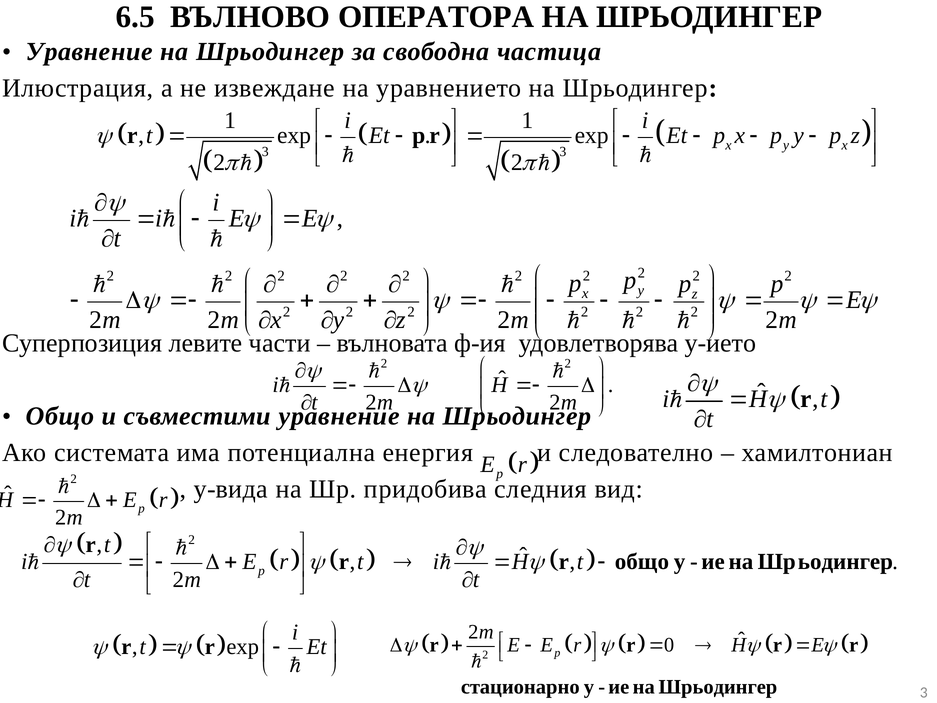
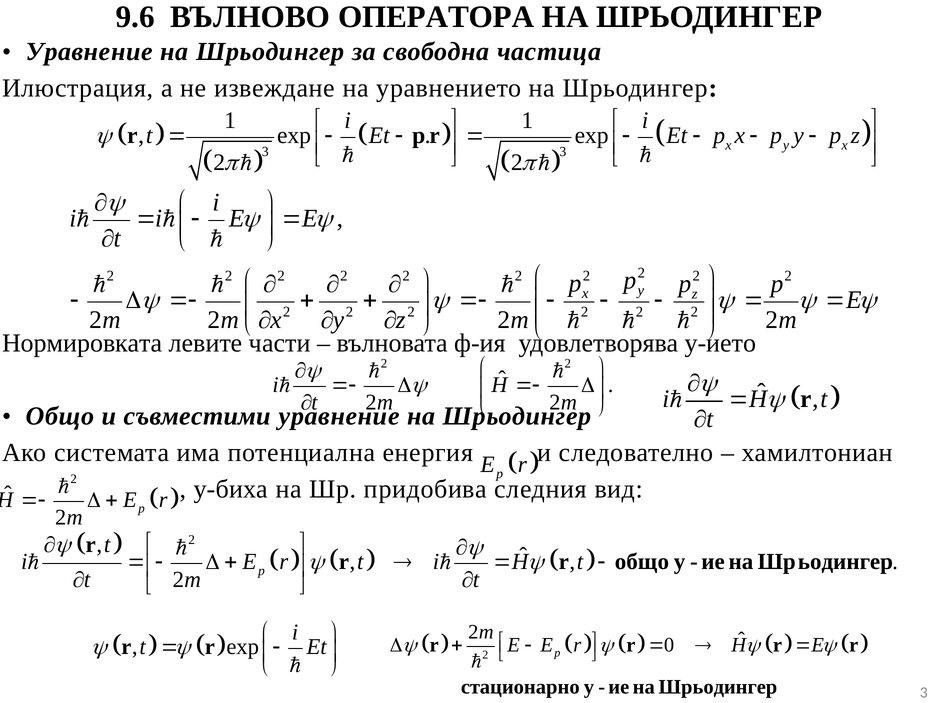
6.5: 6.5 -> 9.6
Суперпозиция: Суперпозиция -> Нормировката
у-вида: у-вида -> у-биха
